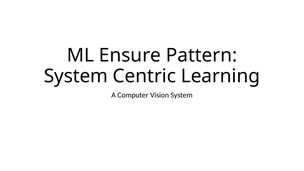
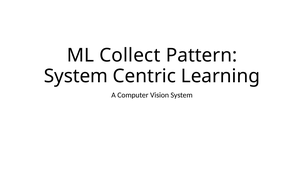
Ensure: Ensure -> Collect
